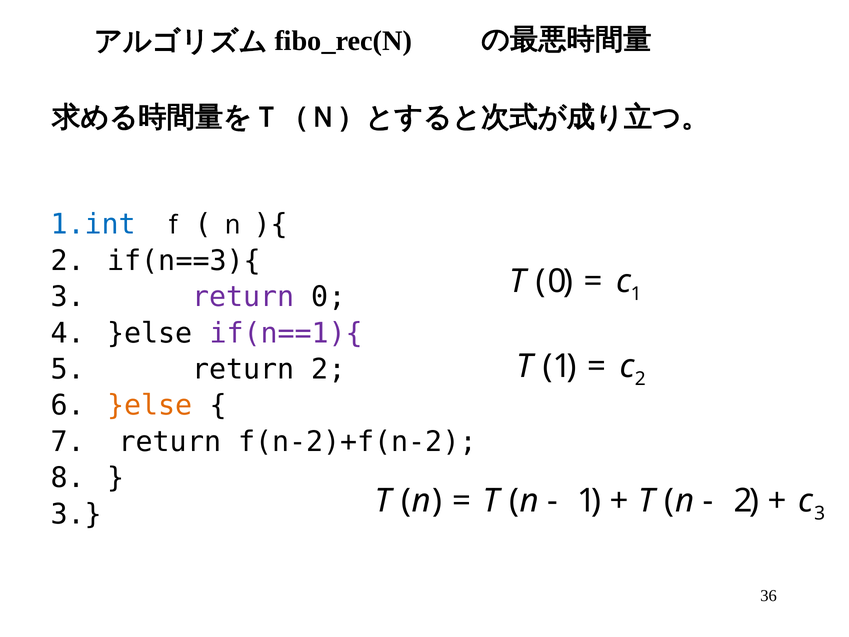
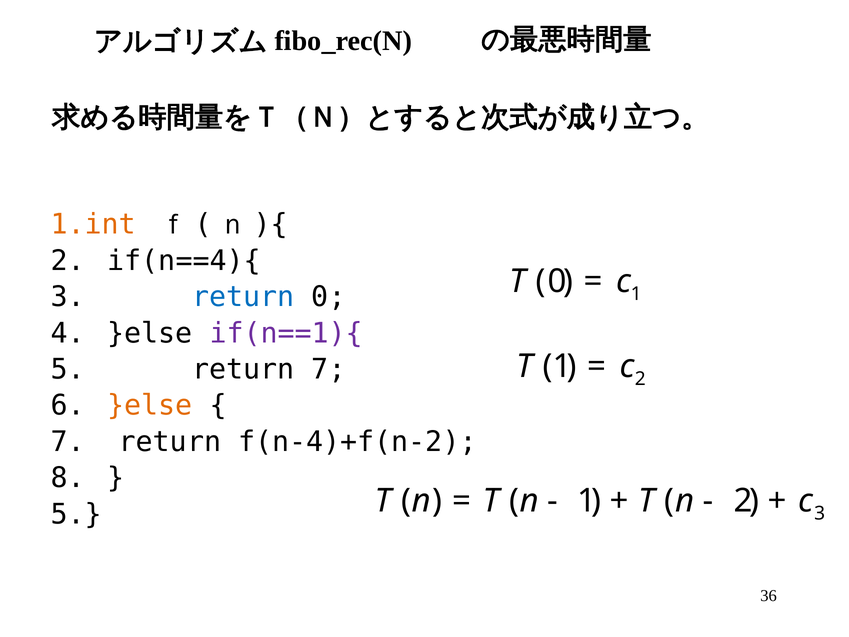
1.int colour: blue -> orange
if(n==3){: if(n==3){ -> if(n==4){
return at (243, 297) colour: purple -> blue
return 2: 2 -> 7
f(n-2)+f(n-2: f(n-2)+f(n-2 -> f(n-4)+f(n-2
3 at (76, 514): 3 -> 5
